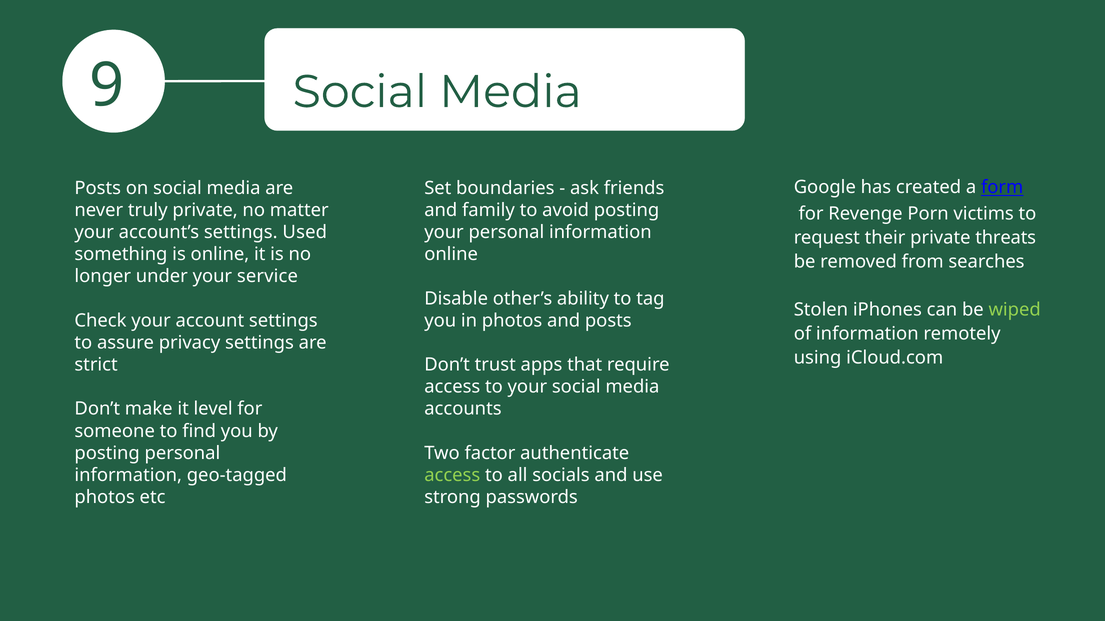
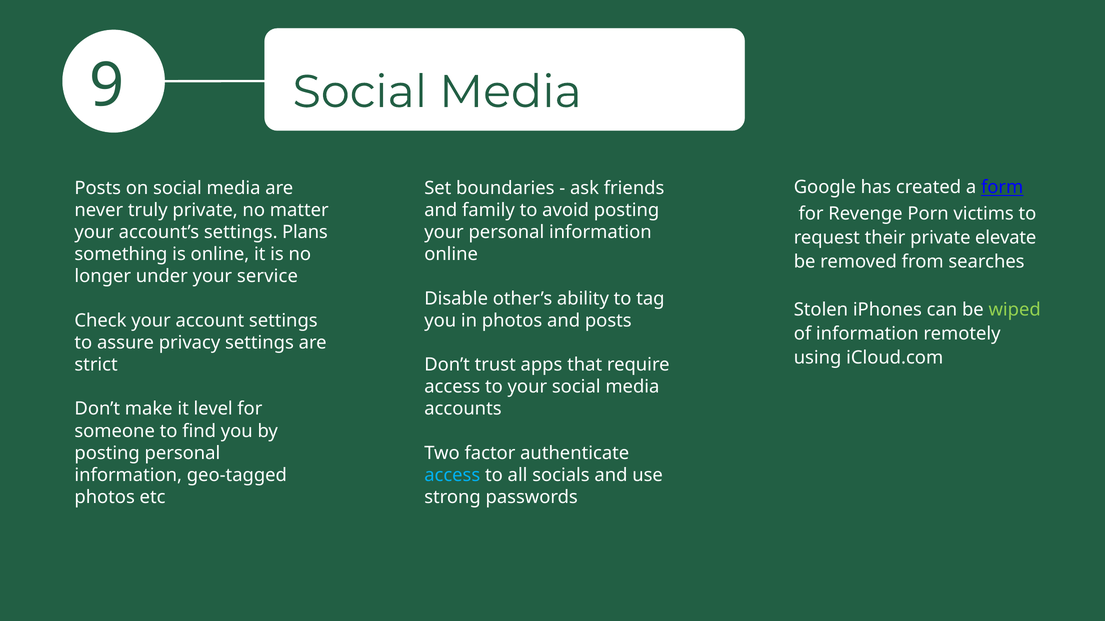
Used: Used -> Plans
threats: threats -> elevate
access at (452, 476) colour: light green -> light blue
